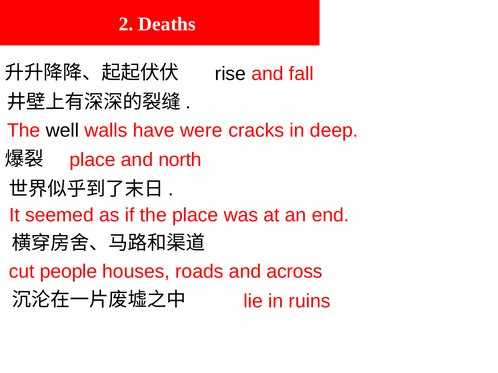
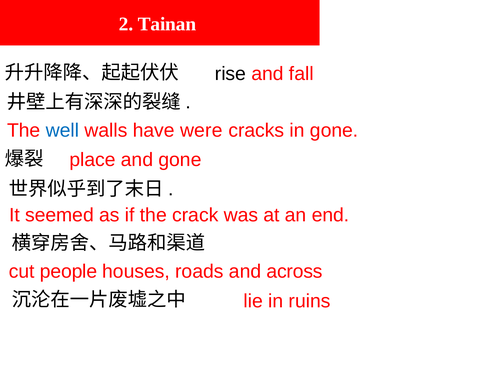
Deaths: Deaths -> Tainan
well colour: black -> blue
in deep: deep -> gone
and north: north -> gone
the place: place -> crack
